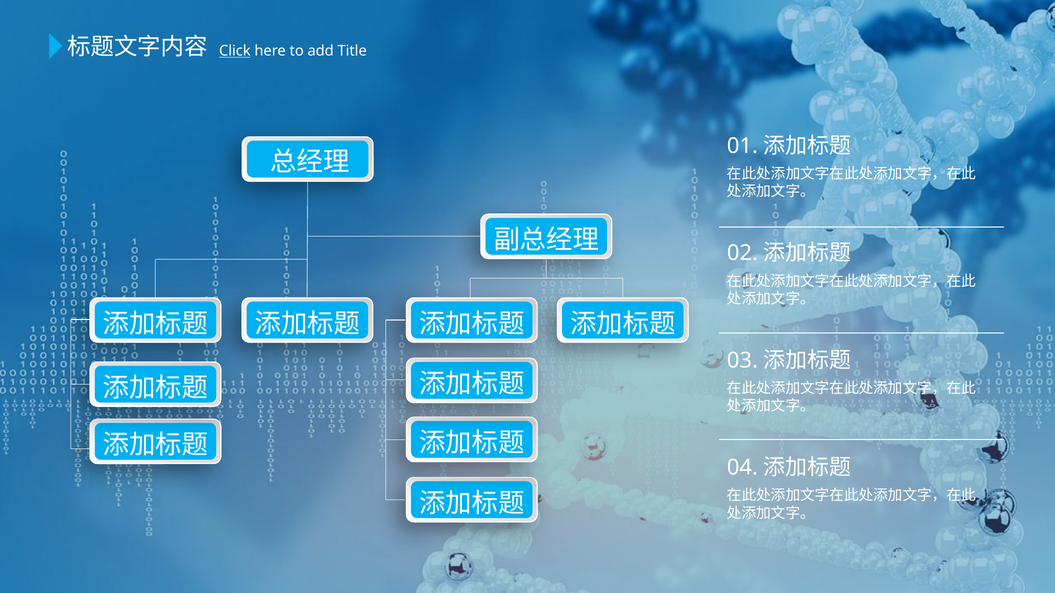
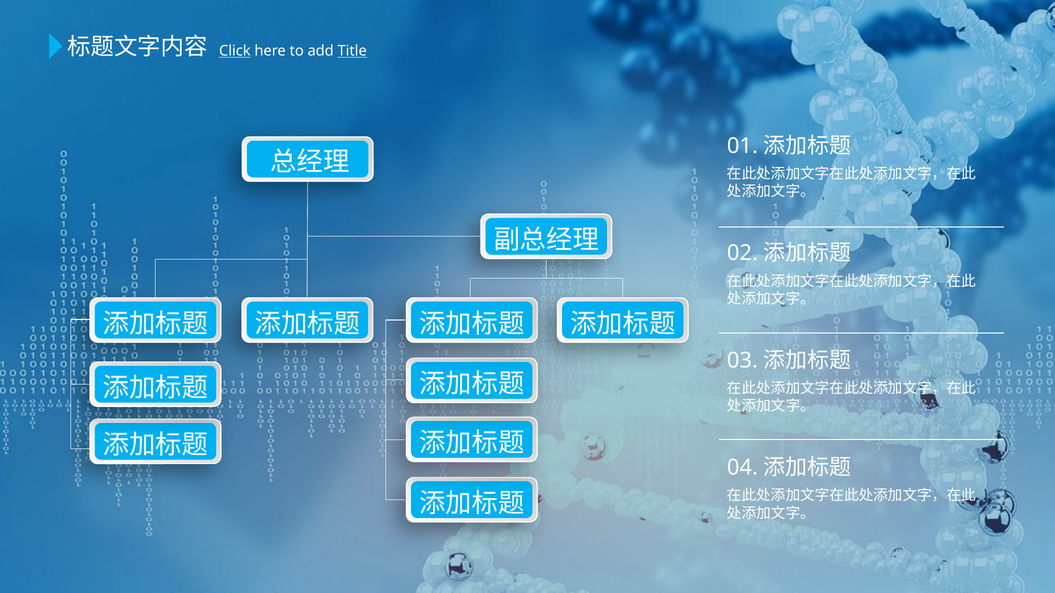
Title underline: none -> present
